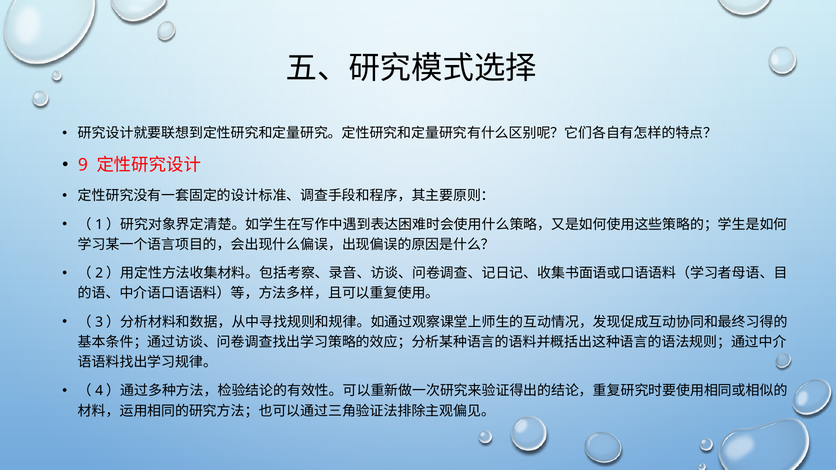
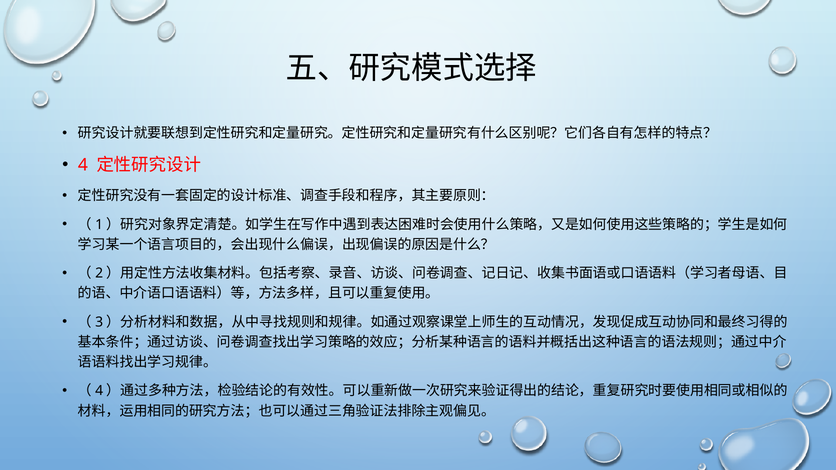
9: 9 -> 4
